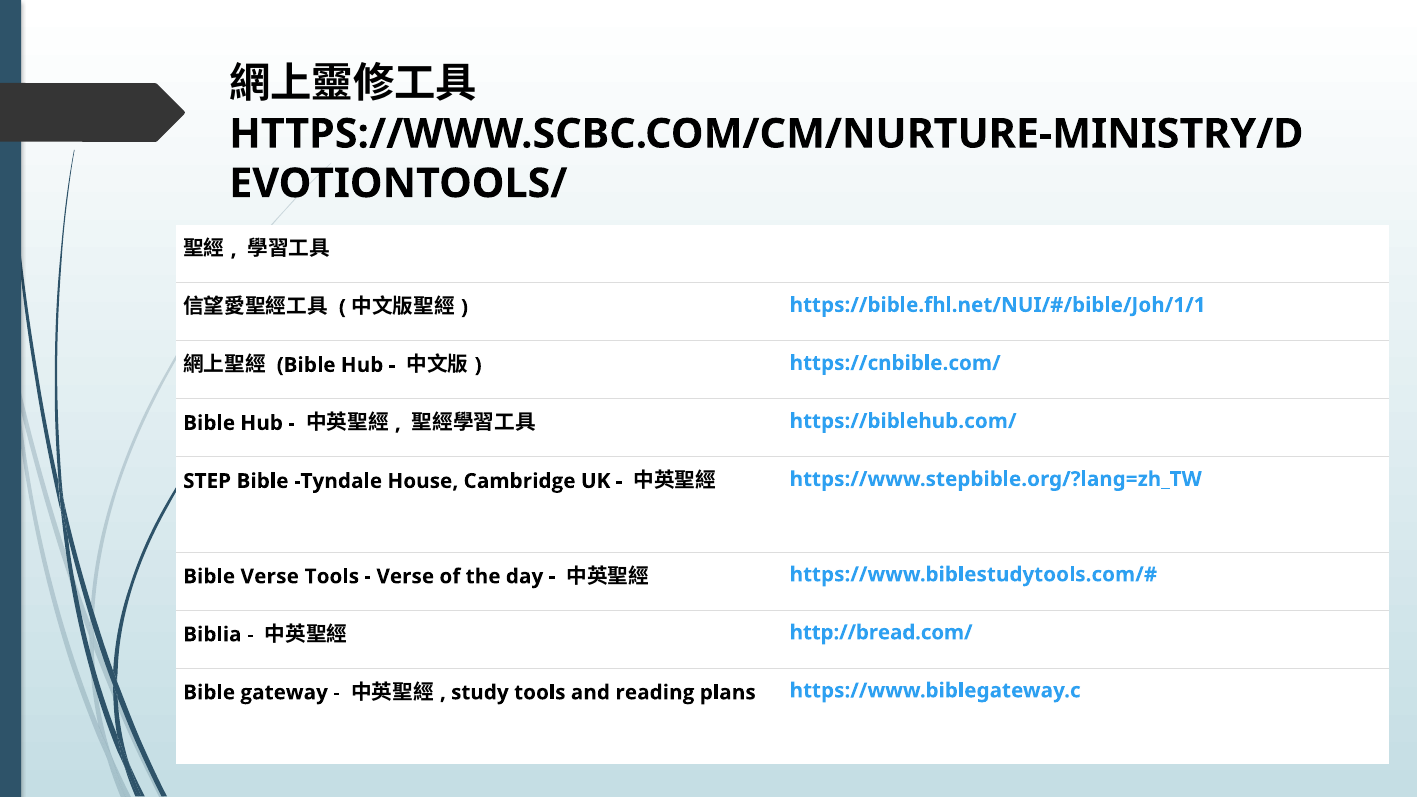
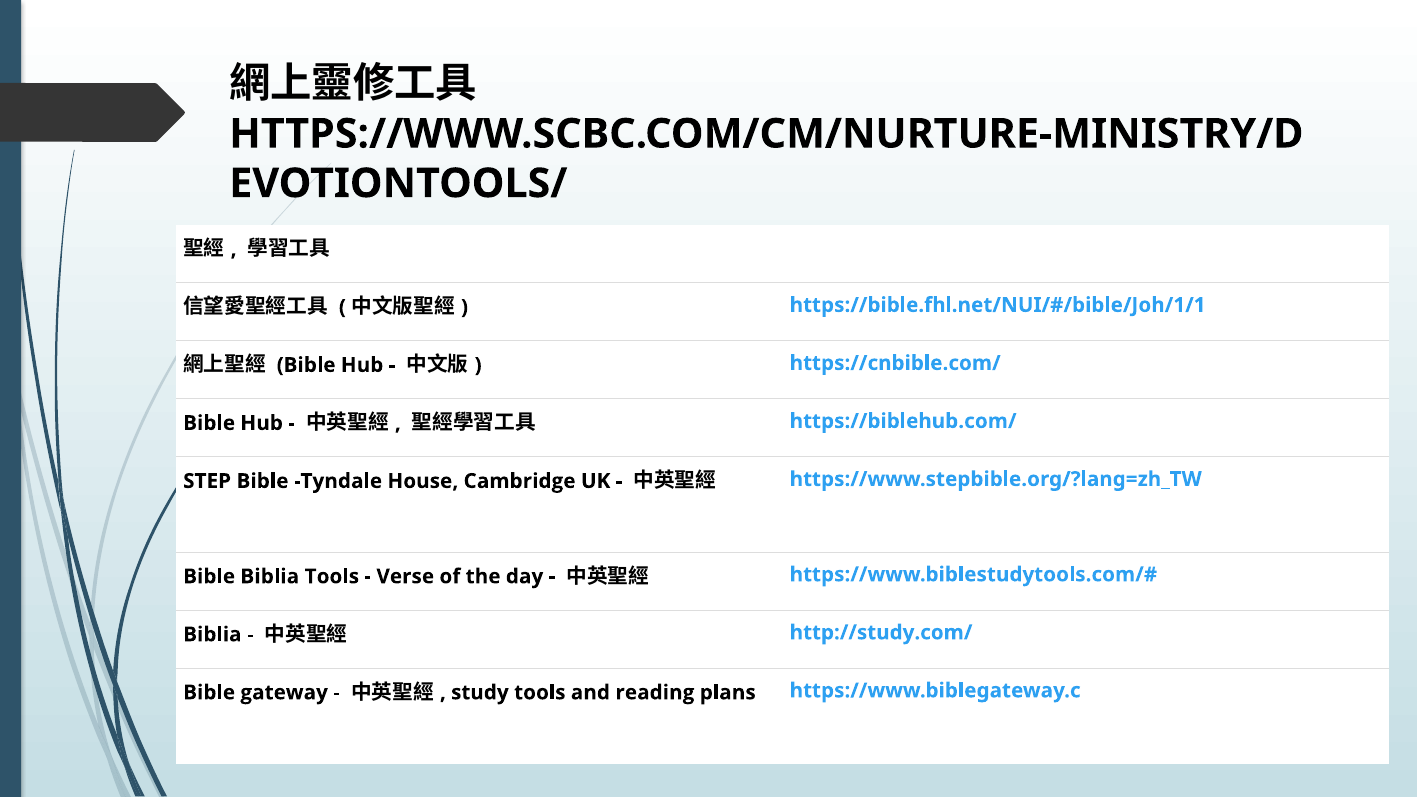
Bible Verse: Verse -> Biblia
http://bread.com/: http://bread.com/ -> http://study.com/
